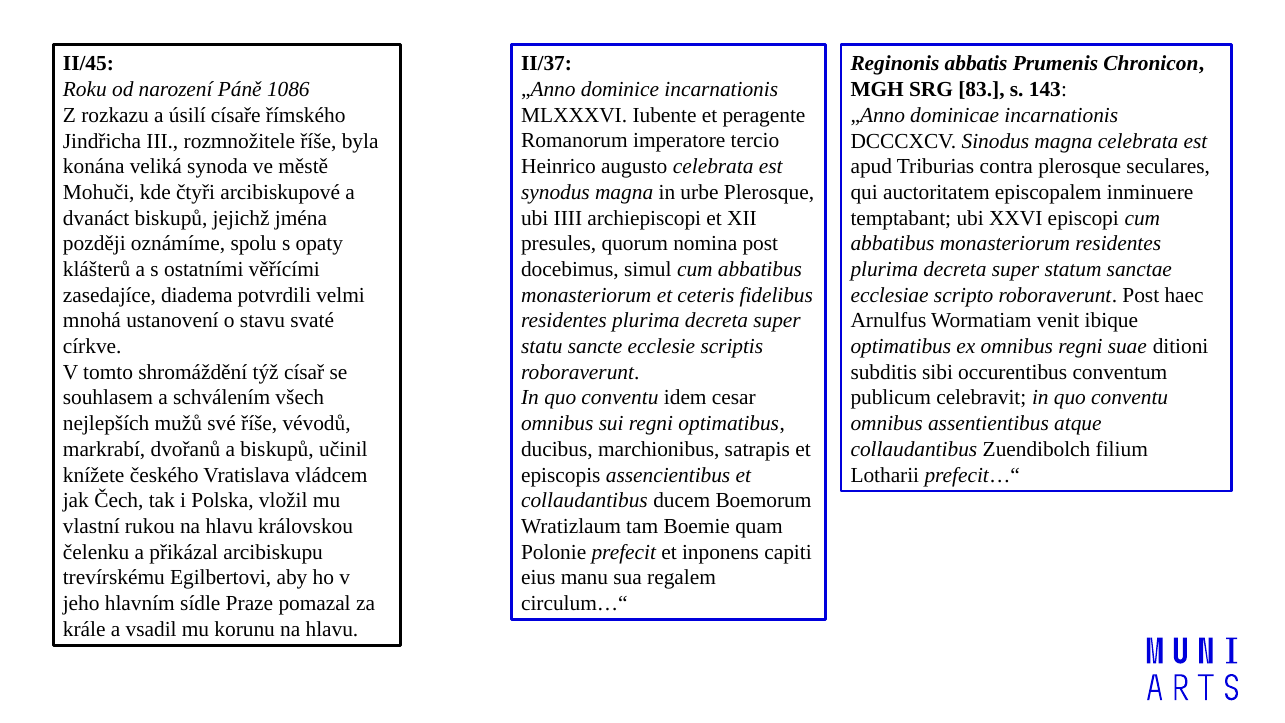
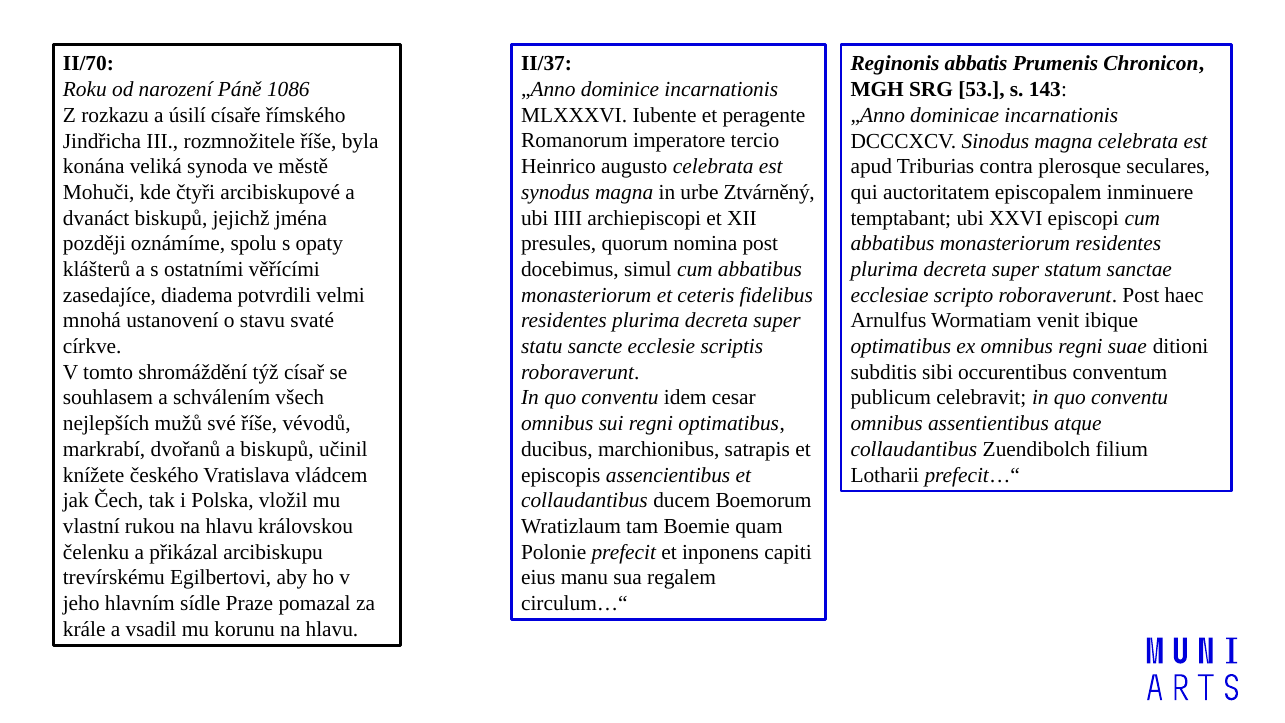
II/45: II/45 -> II/70
83: 83 -> 53
urbe Plerosque: Plerosque -> Ztvárněný
